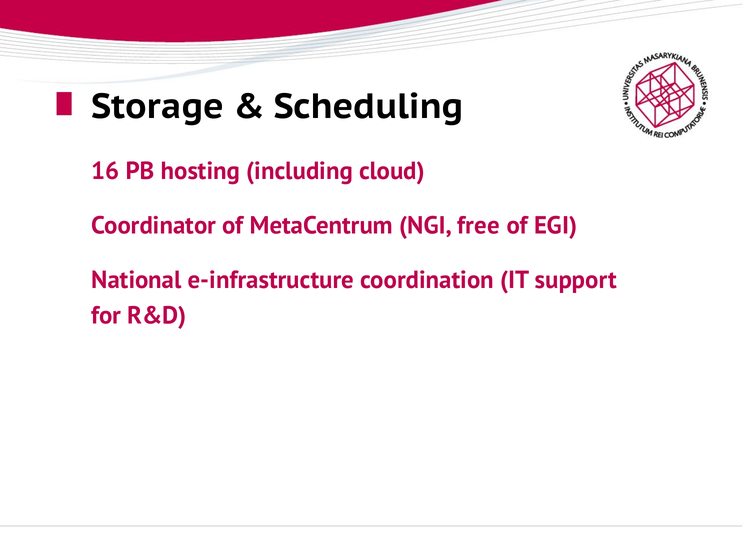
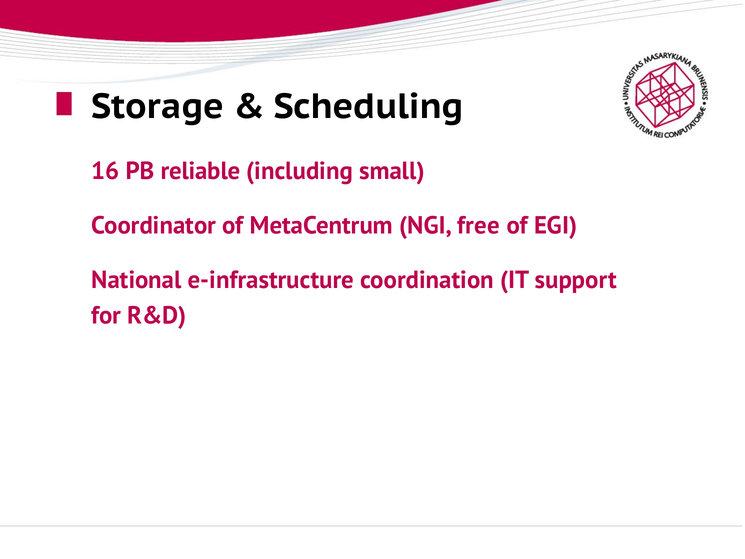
hosting: hosting -> reliable
cloud: cloud -> small
